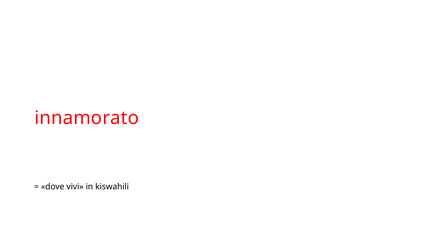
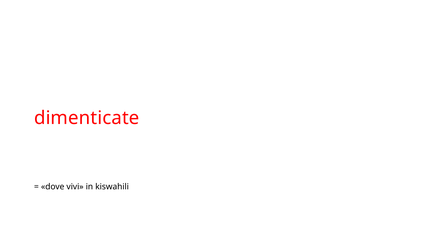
innamorato: innamorato -> dimenticate
